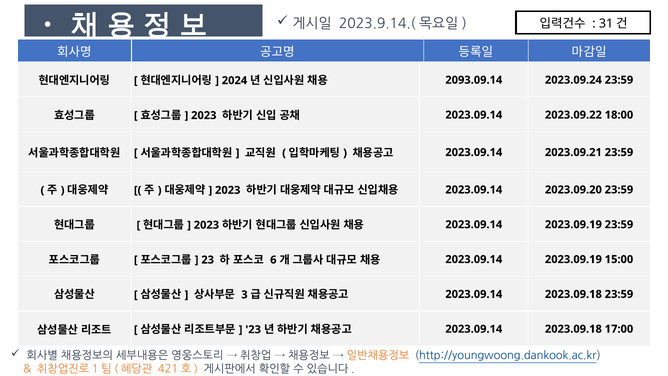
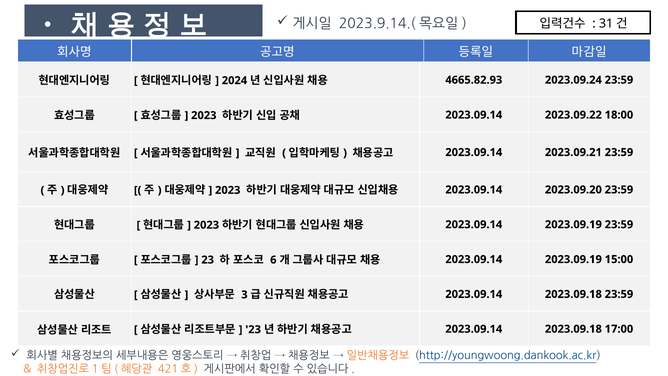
2093.09.14: 2093.09.14 -> 4665.82.93
